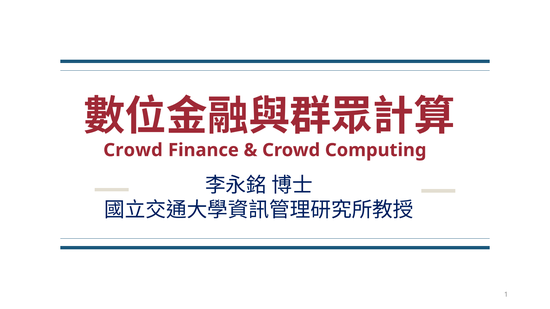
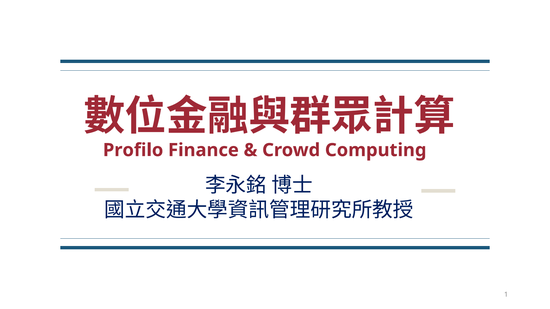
Crowd at (133, 150): Crowd -> Profilo
